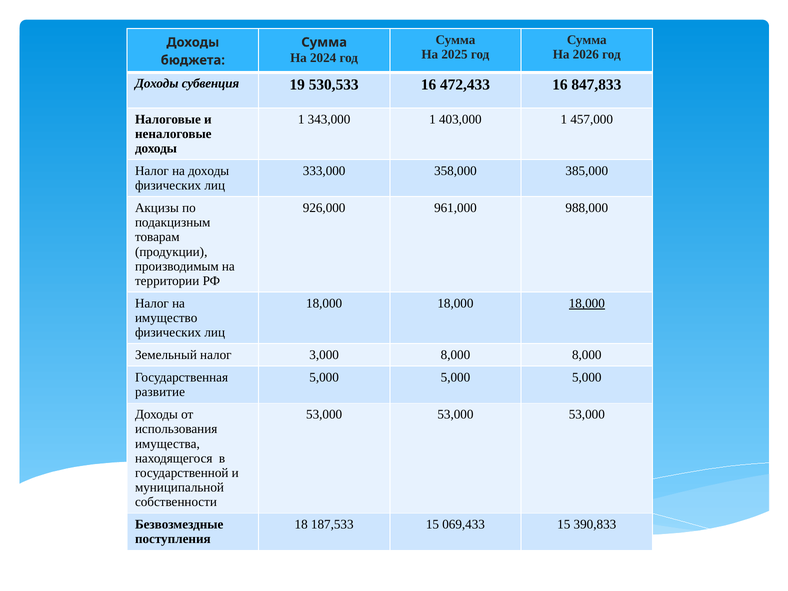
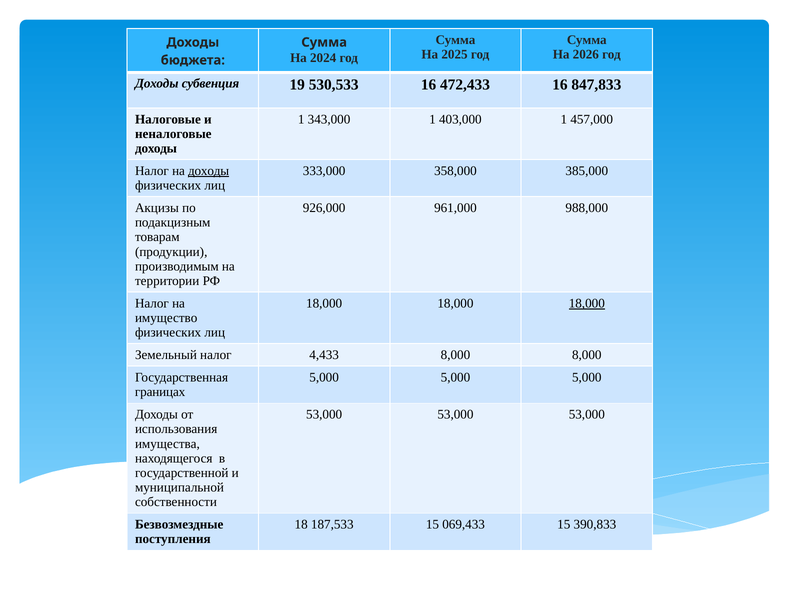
доходы at (209, 171) underline: none -> present
3,000: 3,000 -> 4,433
развитие: развитие -> границах
